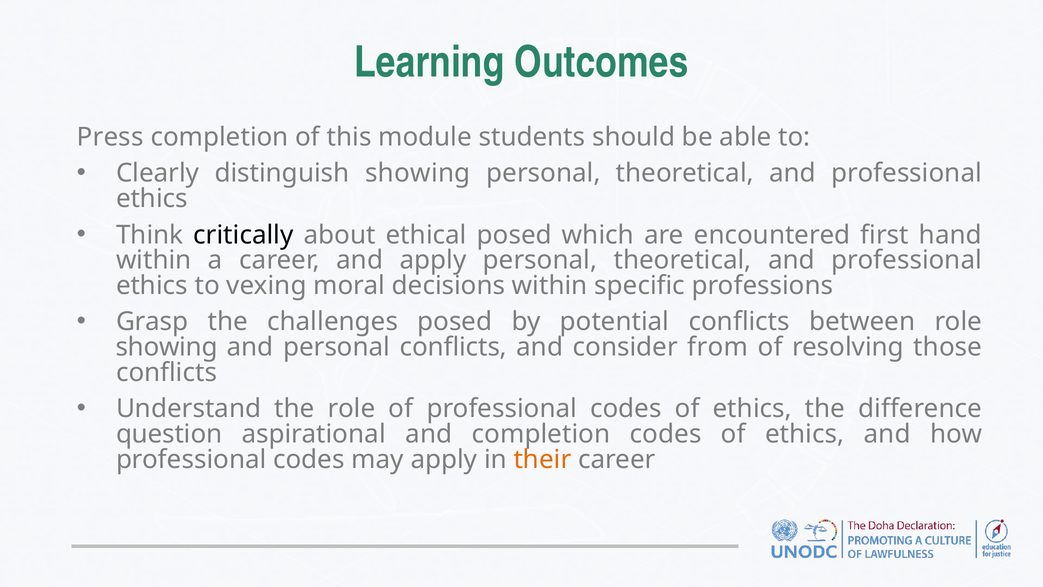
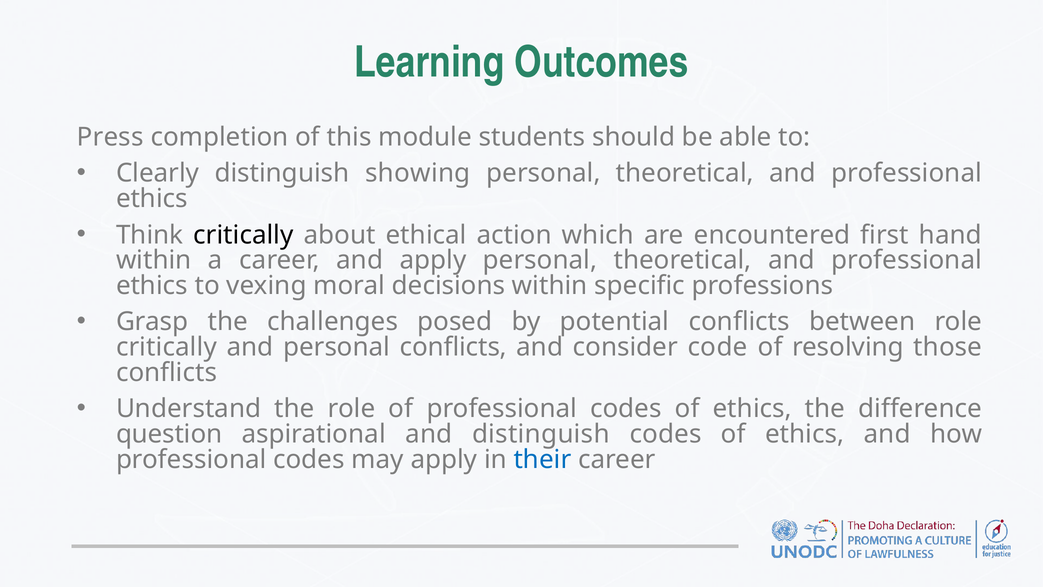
ethical posed: posed -> action
showing at (167, 347): showing -> critically
from: from -> code
and completion: completion -> distinguish
their colour: orange -> blue
